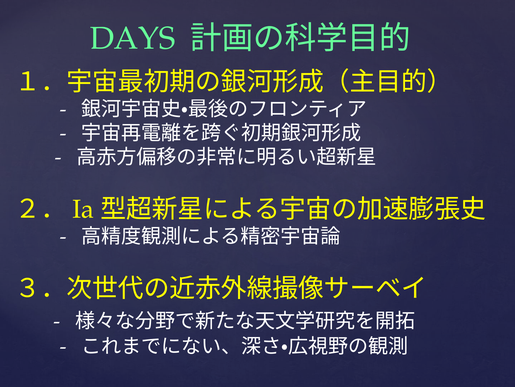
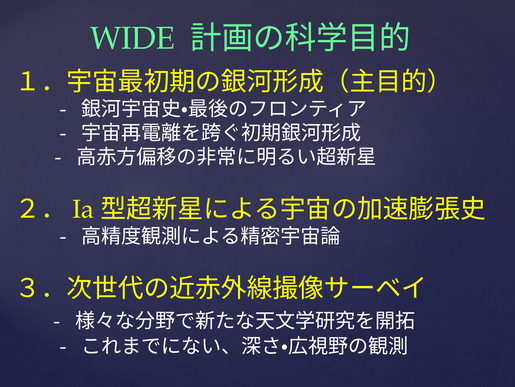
DAYS: DAYS -> WIDE
